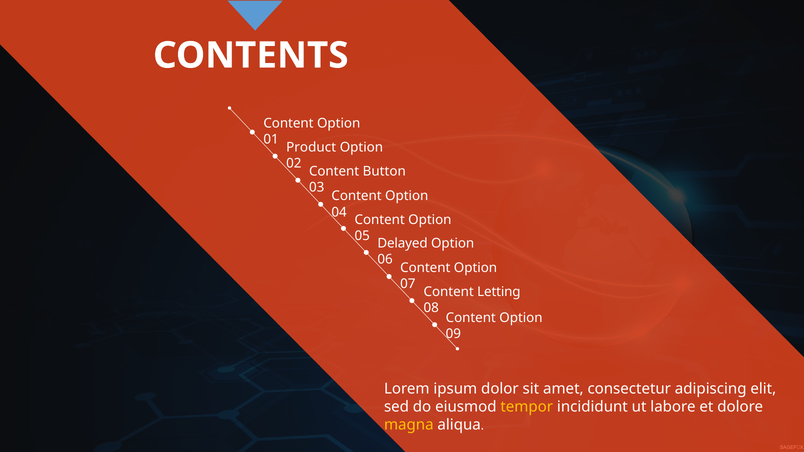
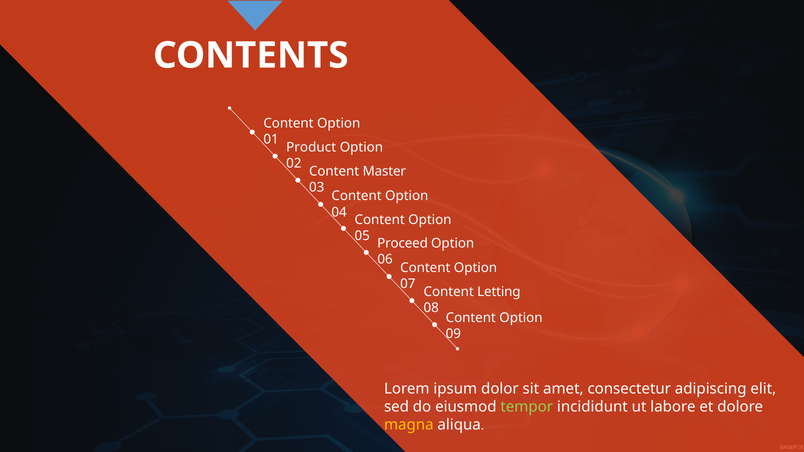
Button: Button -> Master
Delayed: Delayed -> Proceed
tempor colour: yellow -> light green
